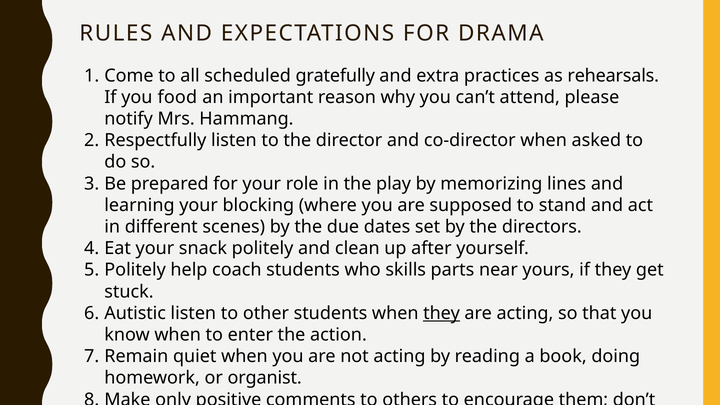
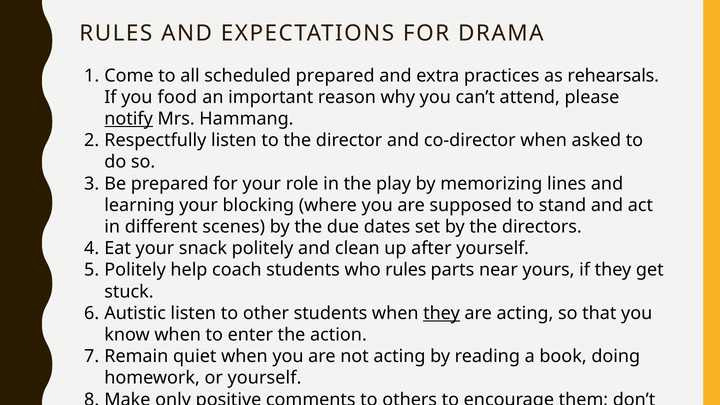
scheduled gratefully: gratefully -> prepared
notify underline: none -> present
who skills: skills -> rules
or organist: organist -> yourself
